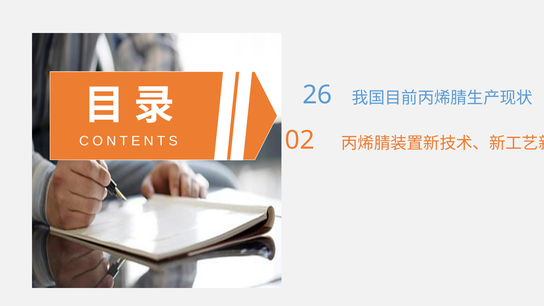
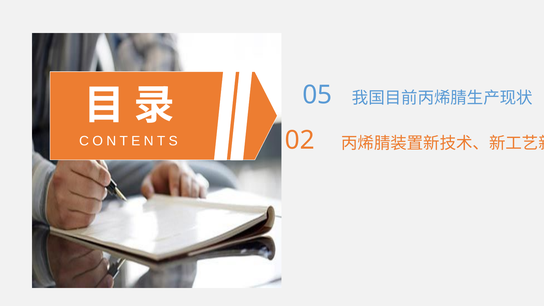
26: 26 -> 05
